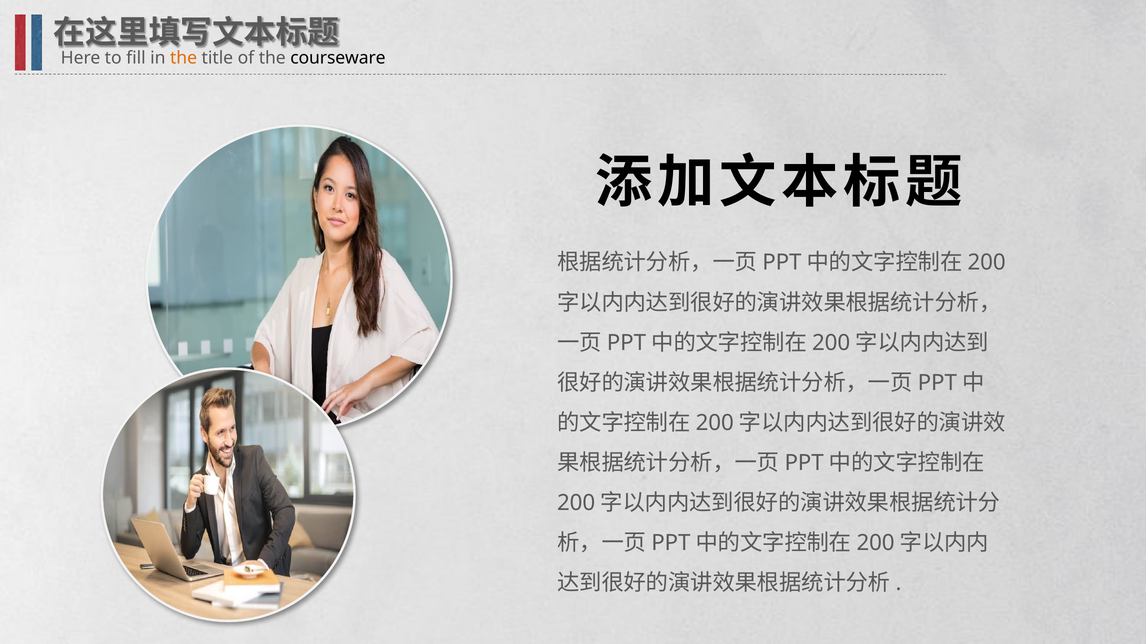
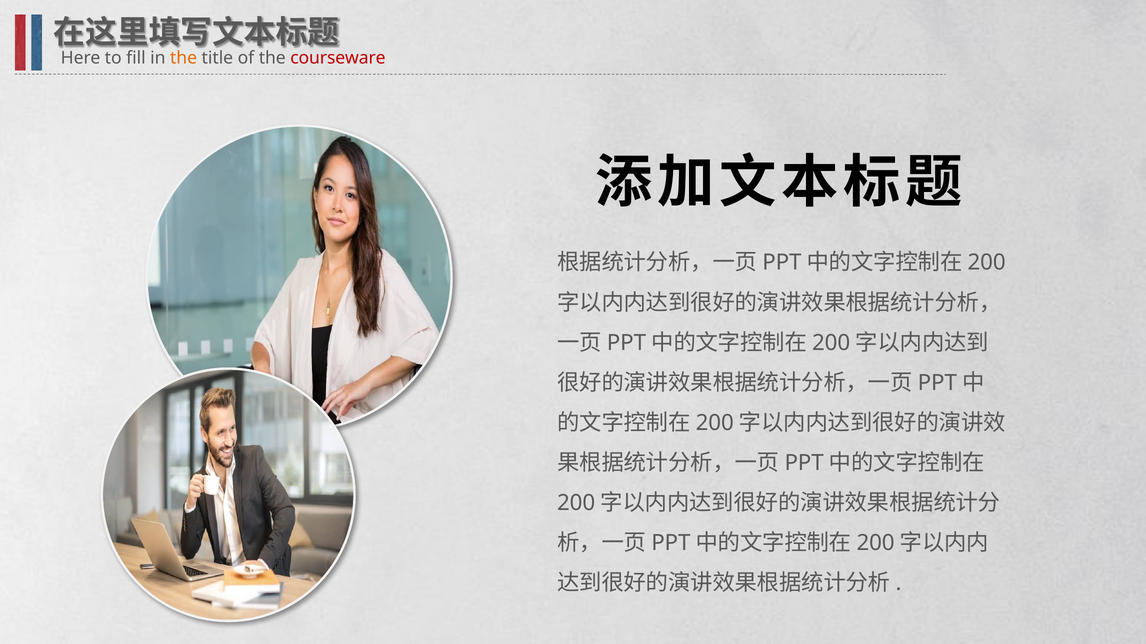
courseware colour: black -> red
